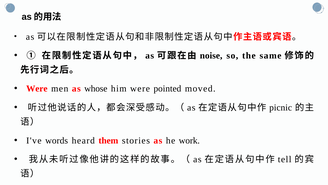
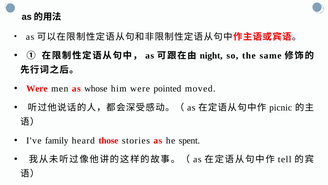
noise: noise -> night
words: words -> family
them: them -> those
work: work -> spent
